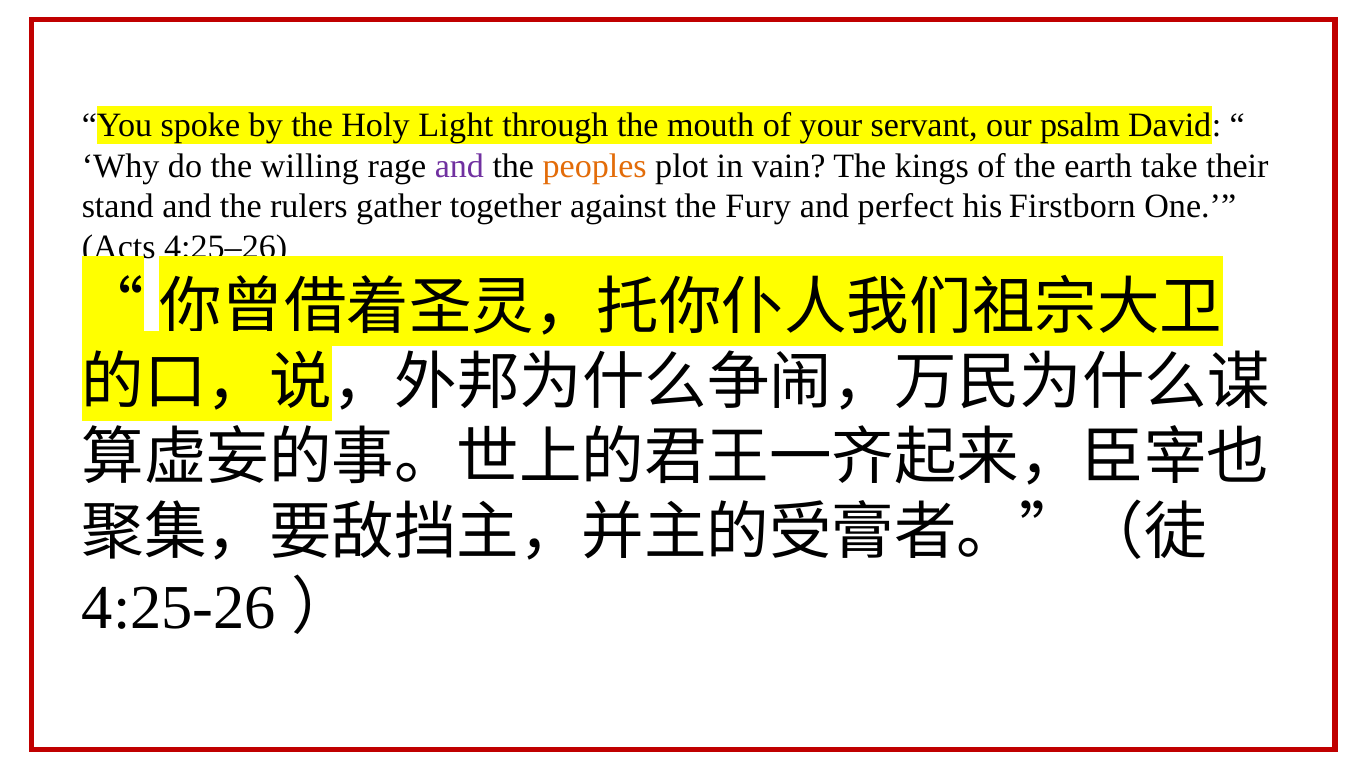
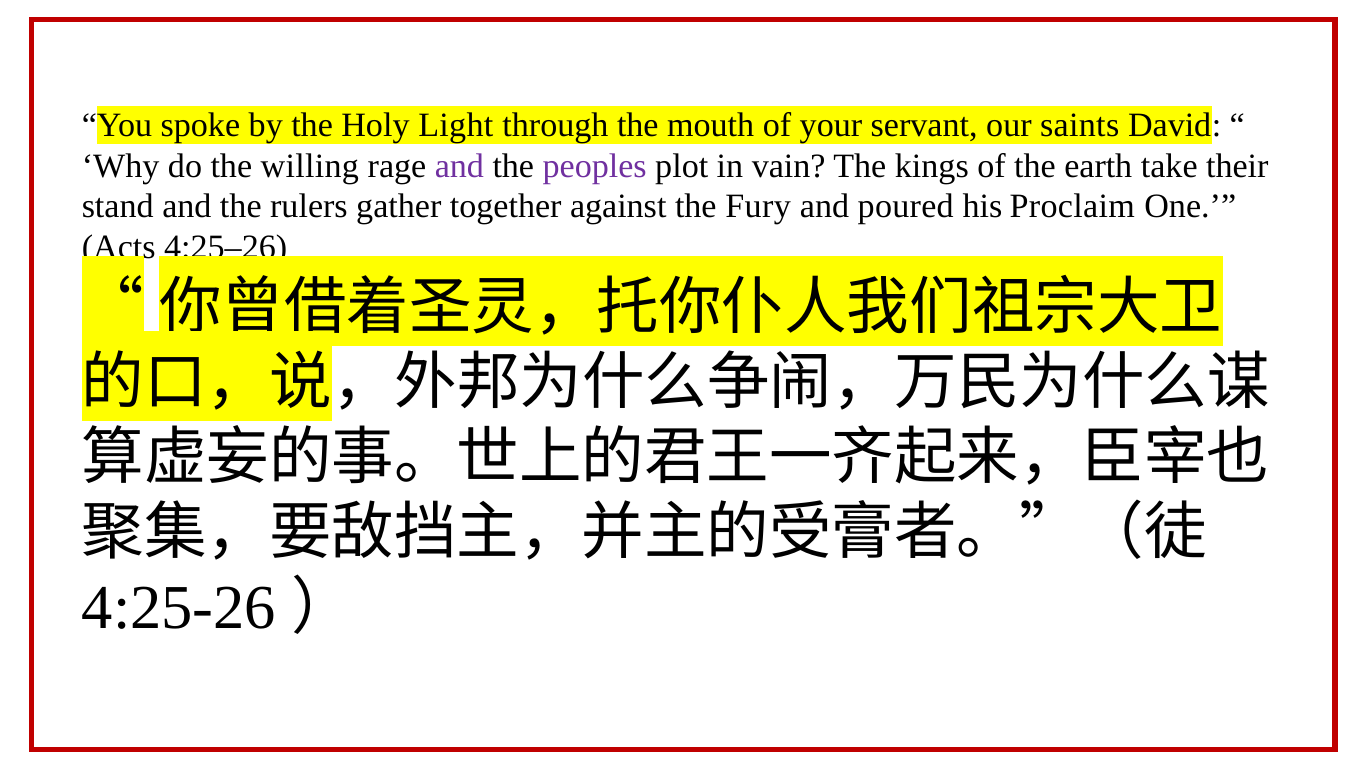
psalm: psalm -> saints
peoples colour: orange -> purple
perfect: perfect -> poured
Firstborn: Firstborn -> Proclaim
